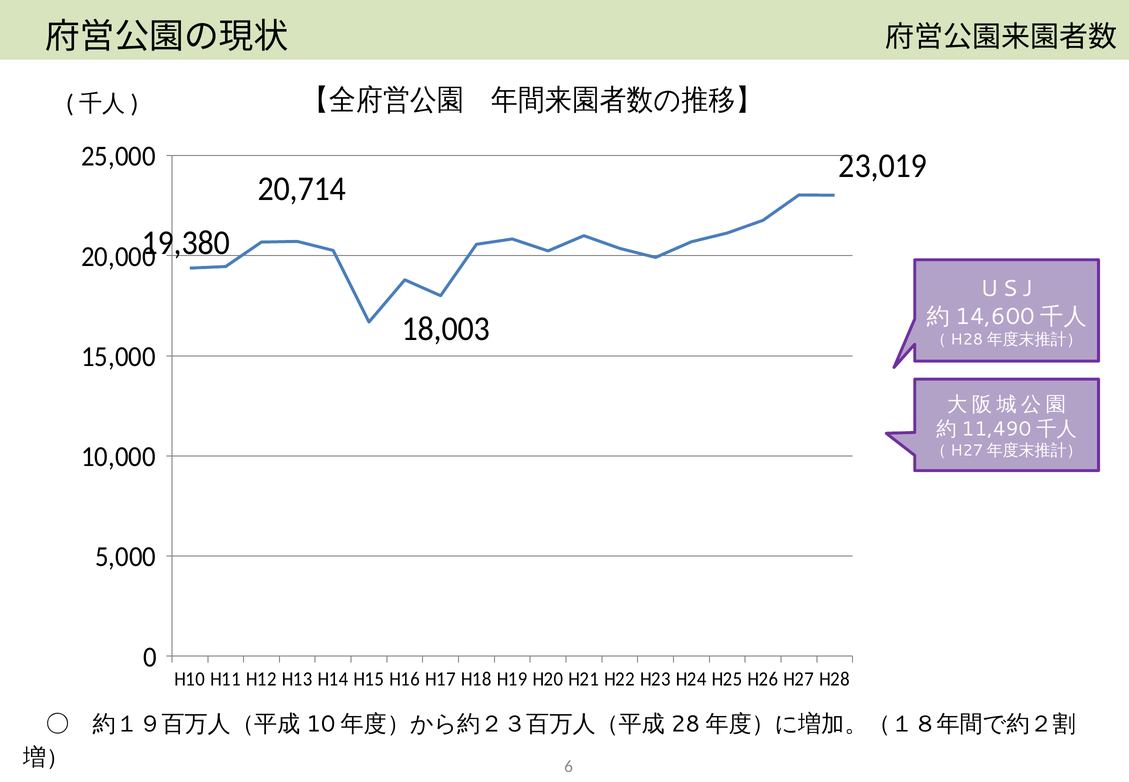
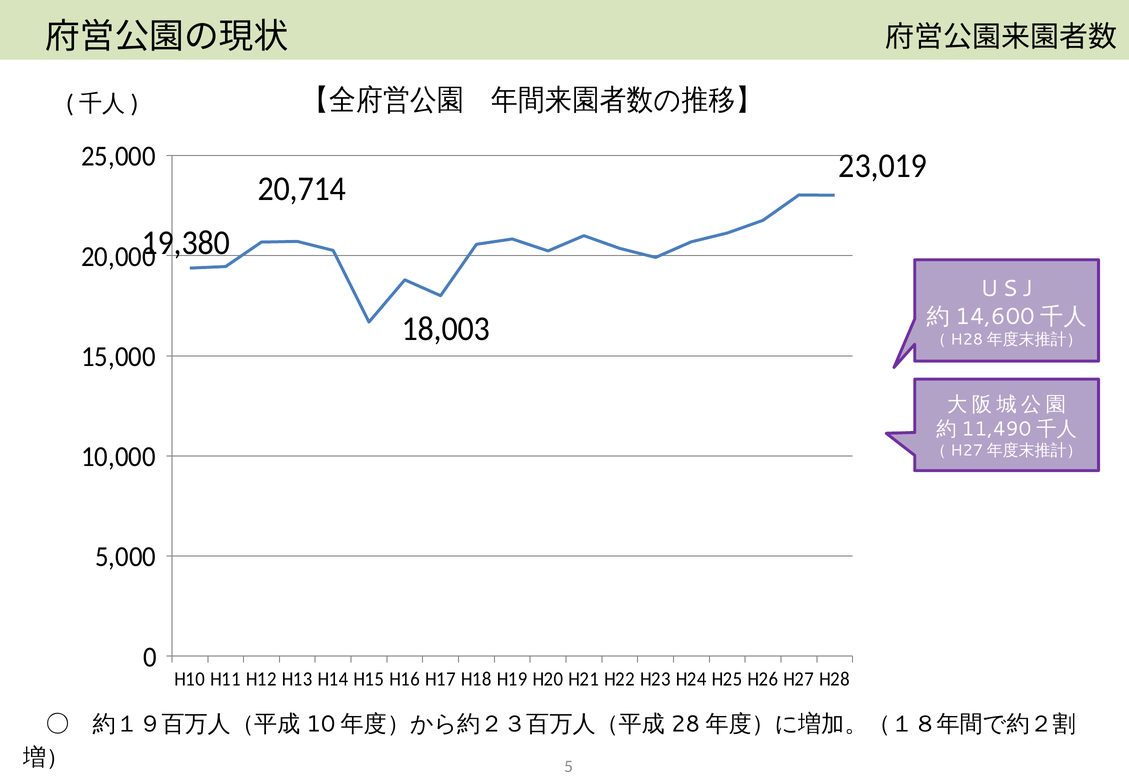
6: 6 -> 5
